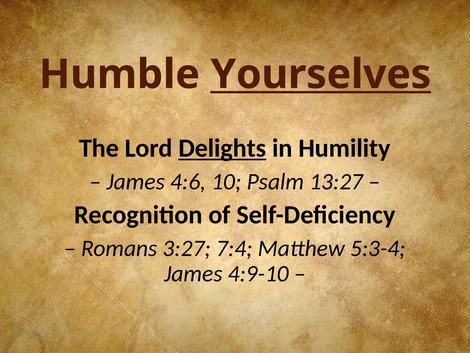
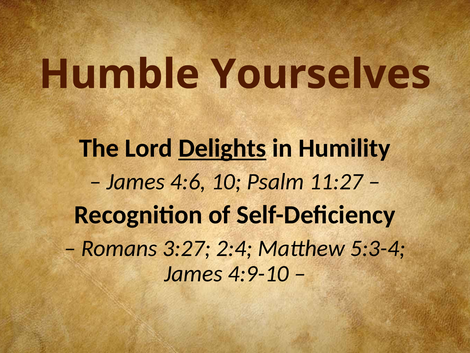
Yourselves underline: present -> none
13:27: 13:27 -> 11:27
7:4: 7:4 -> 2:4
